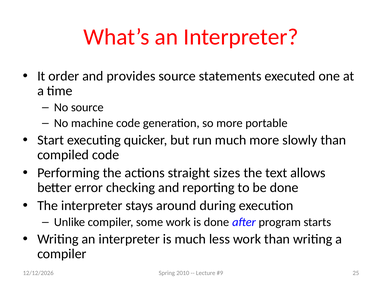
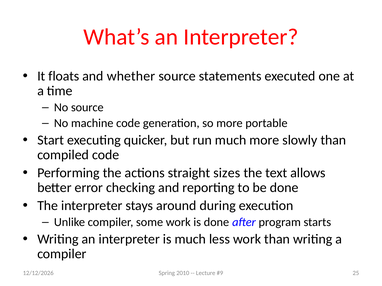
order: order -> floats
provides: provides -> whether
